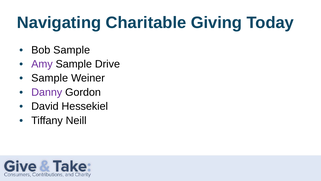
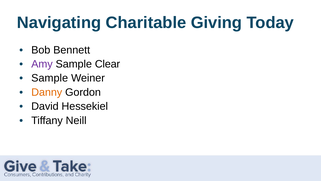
Bob Sample: Sample -> Bennett
Drive: Drive -> Clear
Danny colour: purple -> orange
